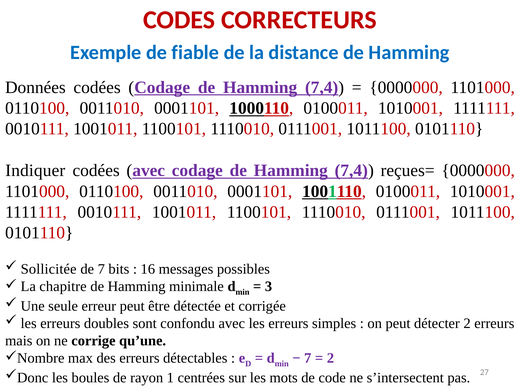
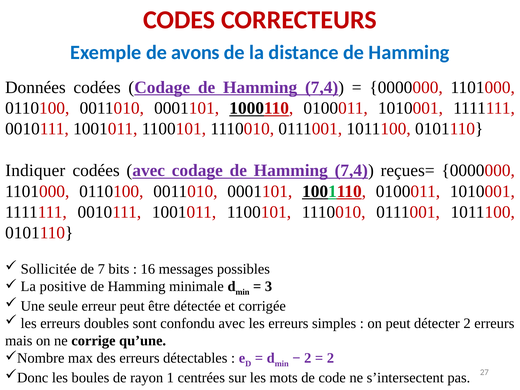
fiable: fiable -> avons
chapitre: chapitre -> positive
7 at (308, 358): 7 -> 2
